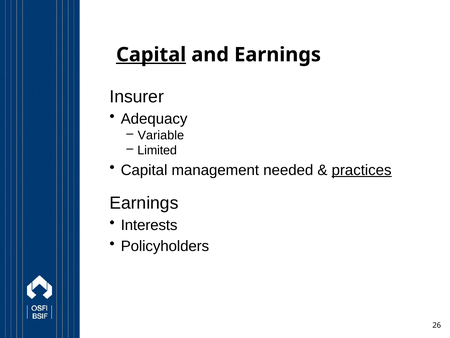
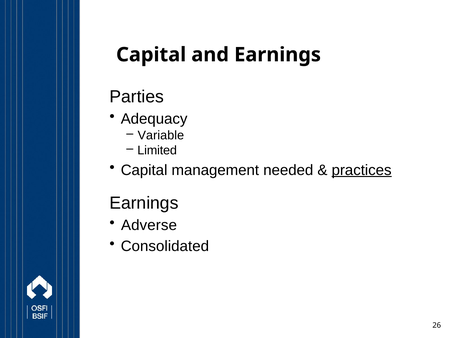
Capital at (151, 55) underline: present -> none
Insurer: Insurer -> Parties
Interests: Interests -> Adverse
Policyholders: Policyholders -> Consolidated
